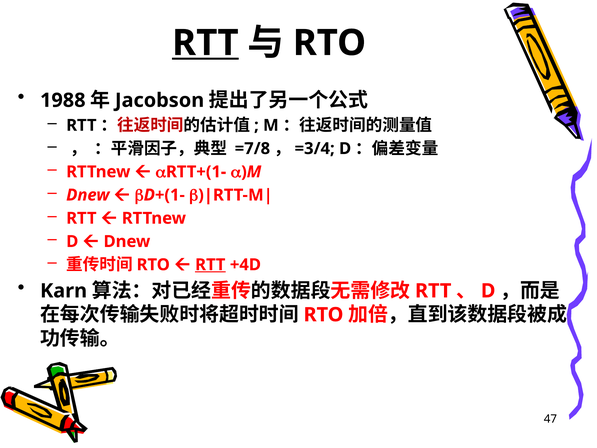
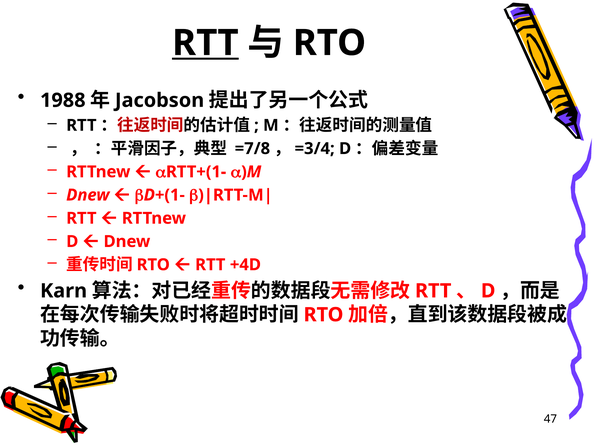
RTT at (210, 265) underline: present -> none
